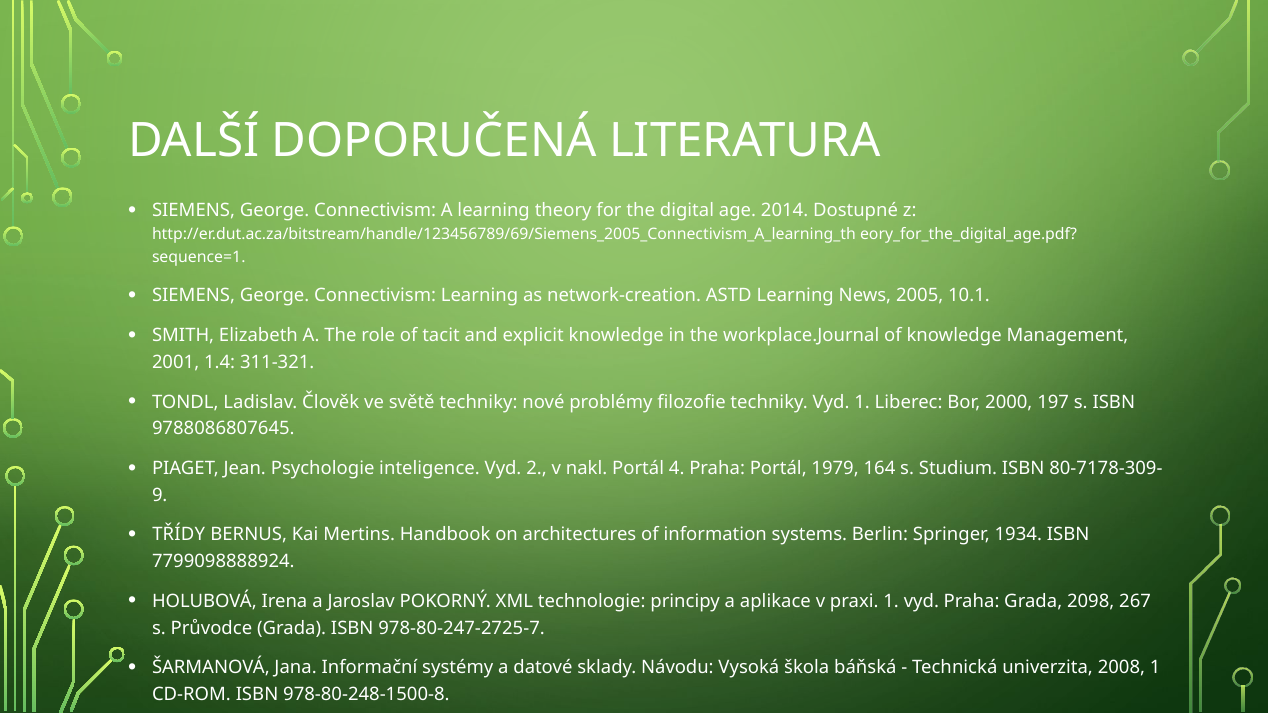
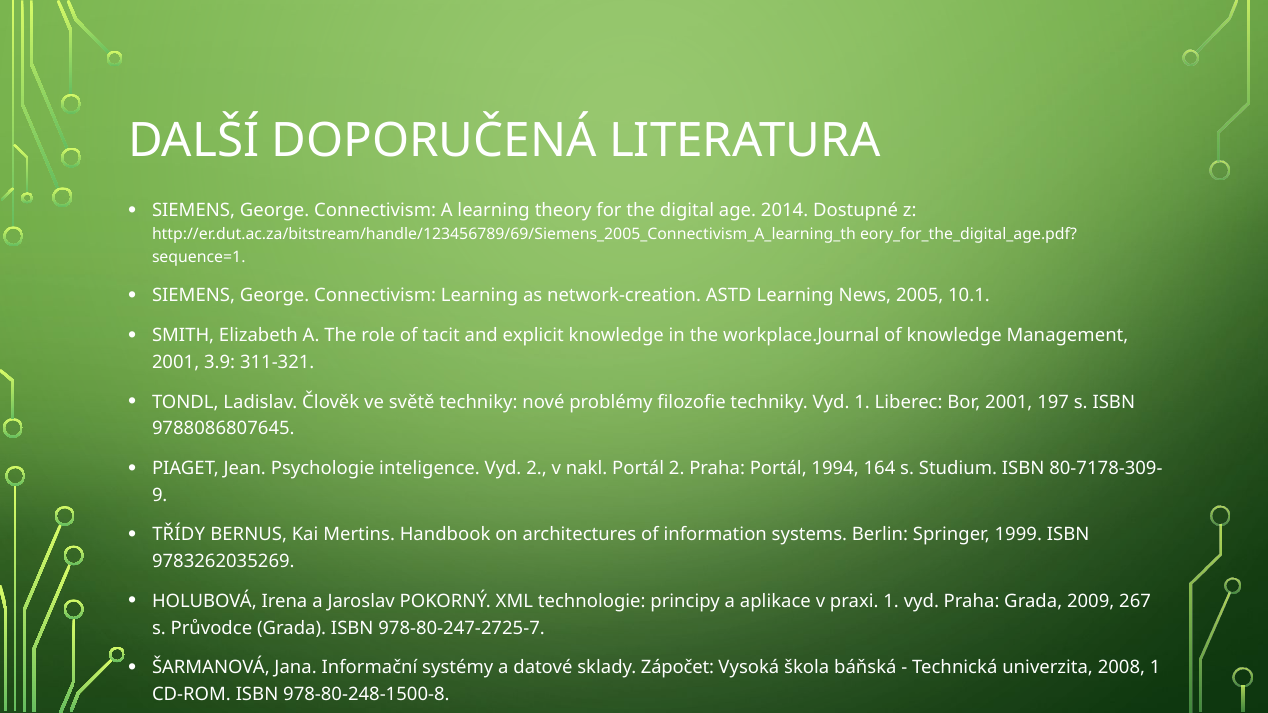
1.4: 1.4 -> 3.9
Bor 2000: 2000 -> 2001
Portál 4: 4 -> 2
1979: 1979 -> 1994
1934: 1934 -> 1999
7799098888924: 7799098888924 -> 9783262035269
2098 at (1091, 602): 2098 -> 2009
Návodu: Návodu -> Zápočet
